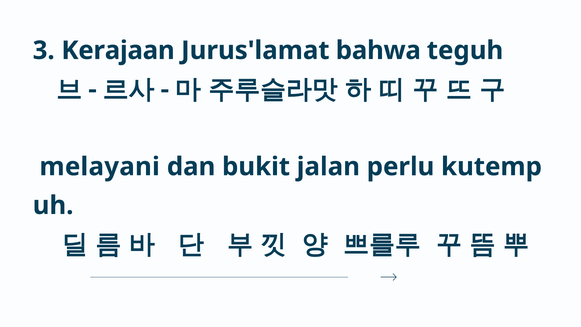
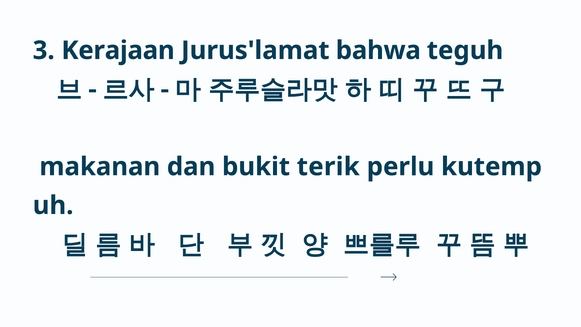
melayani: melayani -> makanan
jalan: jalan -> terik
